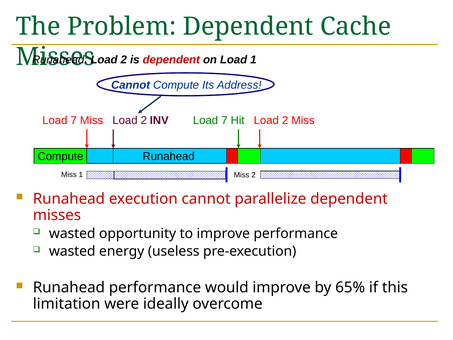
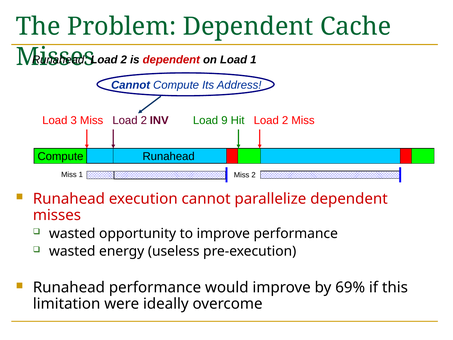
7 at (74, 120): 7 -> 3
2 Load 7: 7 -> 9
65%: 65% -> 69%
